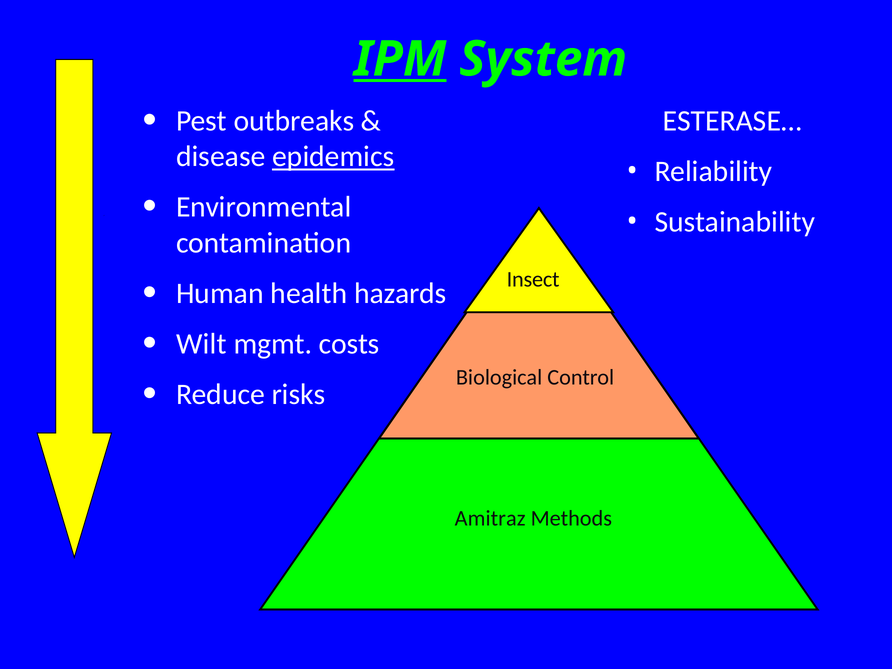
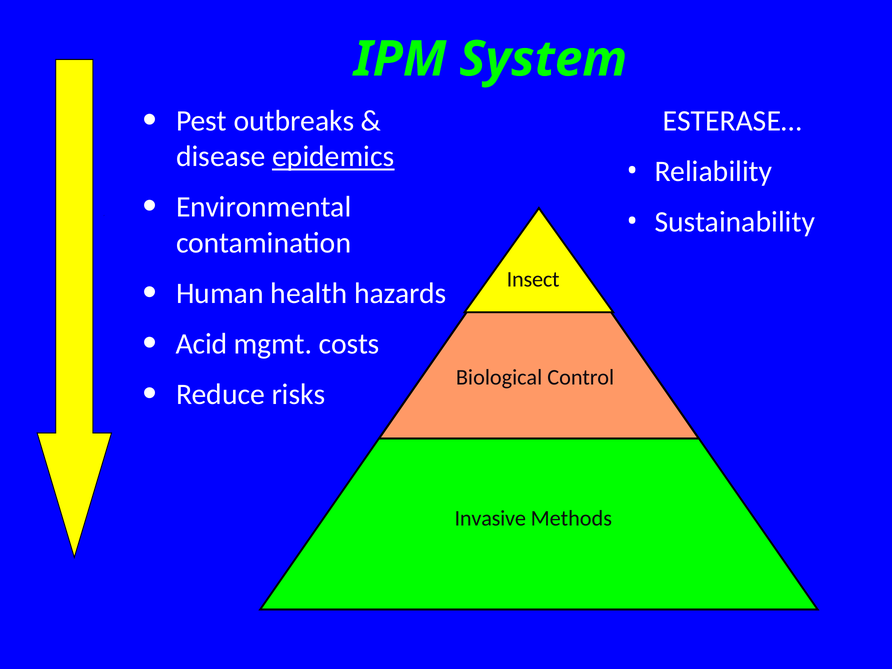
IPM underline: present -> none
Wilt: Wilt -> Acid
Amitraz: Amitraz -> Invasive
